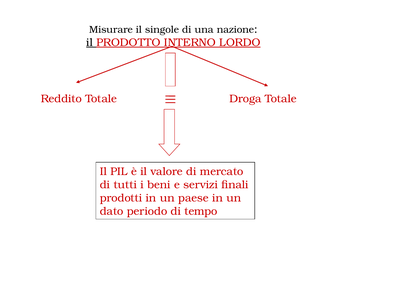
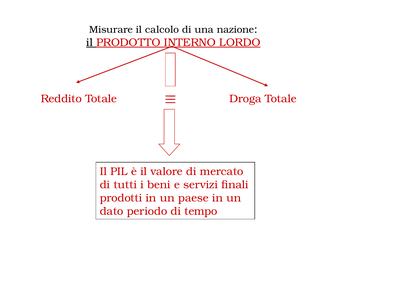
singole: singole -> calcolo
